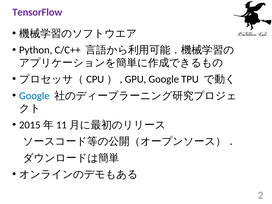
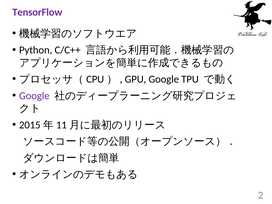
Google at (34, 96) colour: blue -> purple
